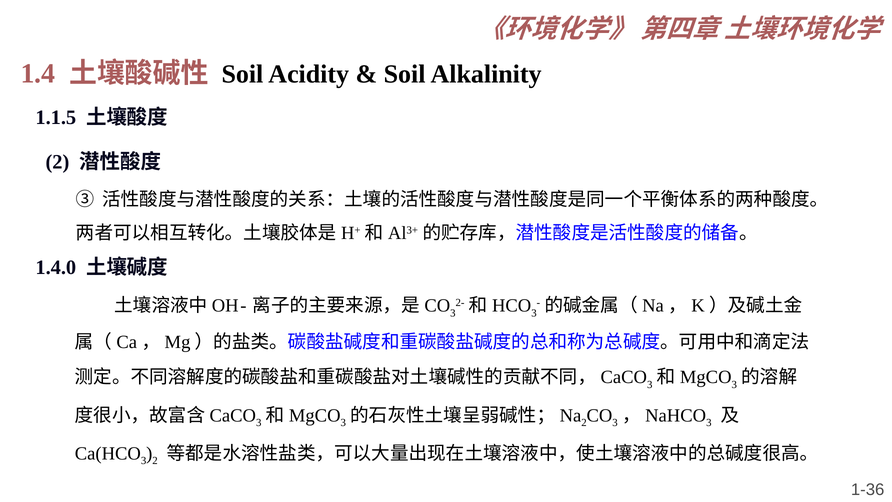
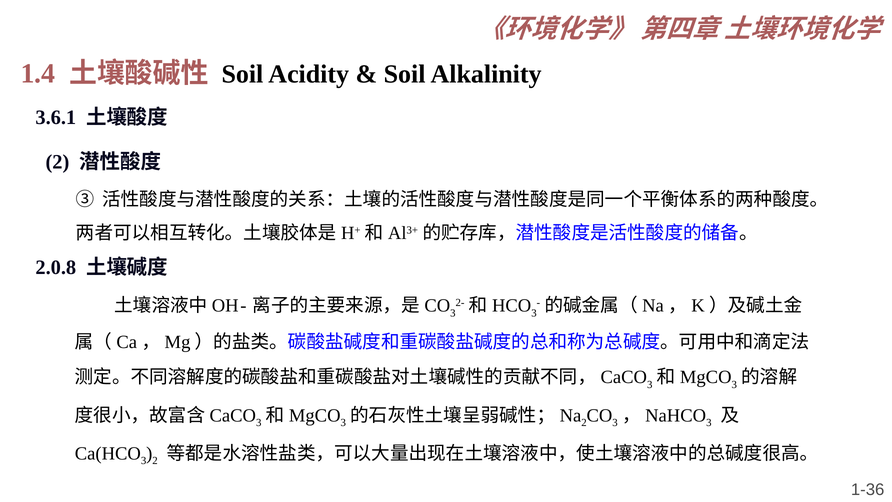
1.1.5: 1.1.5 -> 3.6.1
1.4.0: 1.4.0 -> 2.0.8
